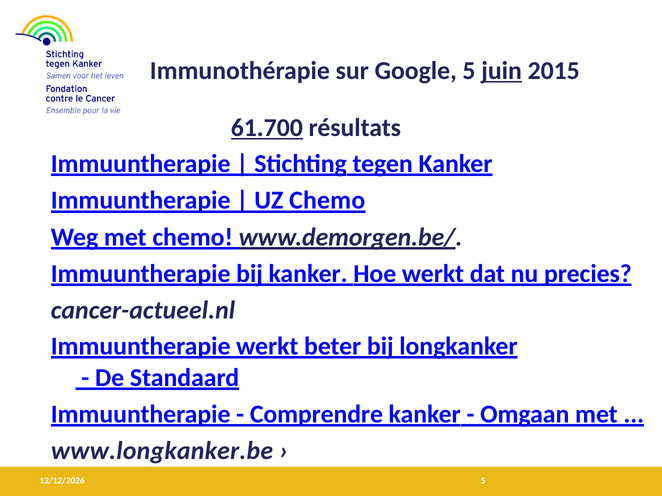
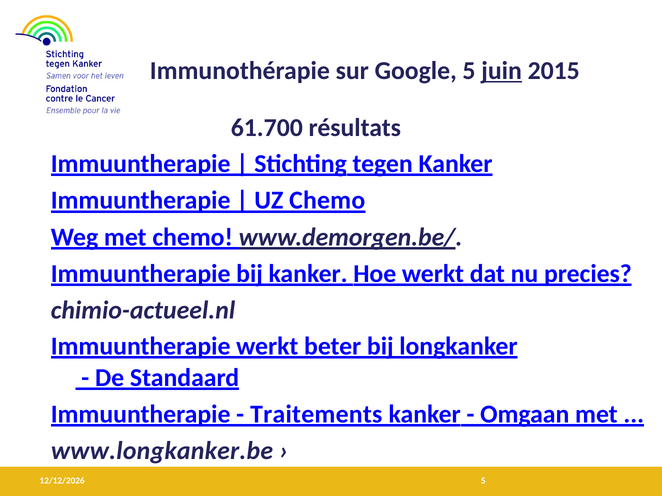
61.700 underline: present -> none
cancer-actueel.nl: cancer-actueel.nl -> chimio-actueel.nl
Comprendre: Comprendre -> Traitements
